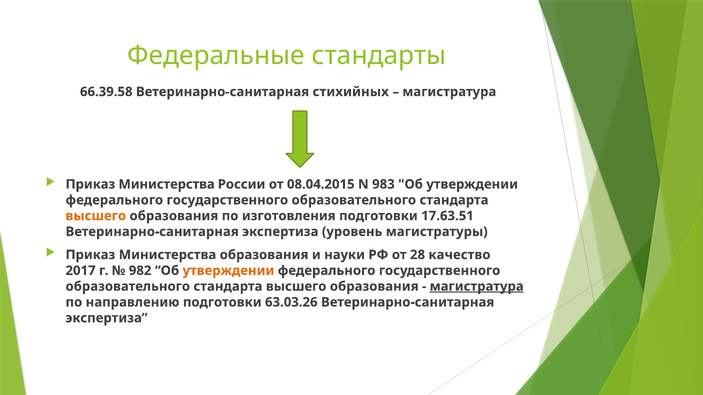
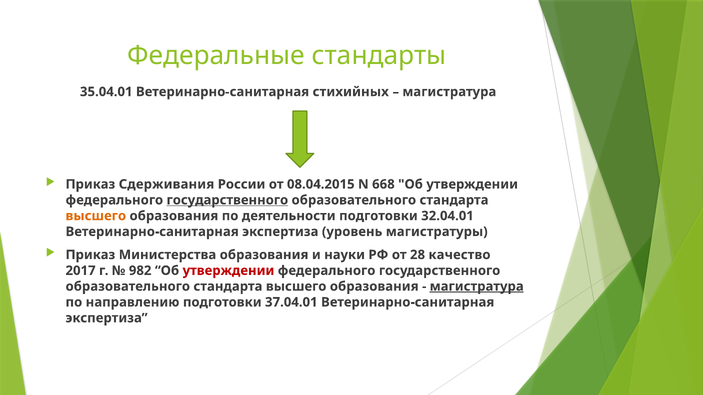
66.39.58: 66.39.58 -> 35.04.01
Министерства at (167, 184): Министерства -> Сдерживания
983: 983 -> 668
государственного at (227, 200) underline: none -> present
изготовления: изготовления -> деятельности
17.63.51: 17.63.51 -> 32.04.01
утверждении at (228, 271) colour: orange -> red
63.03.26: 63.03.26 -> 37.04.01
